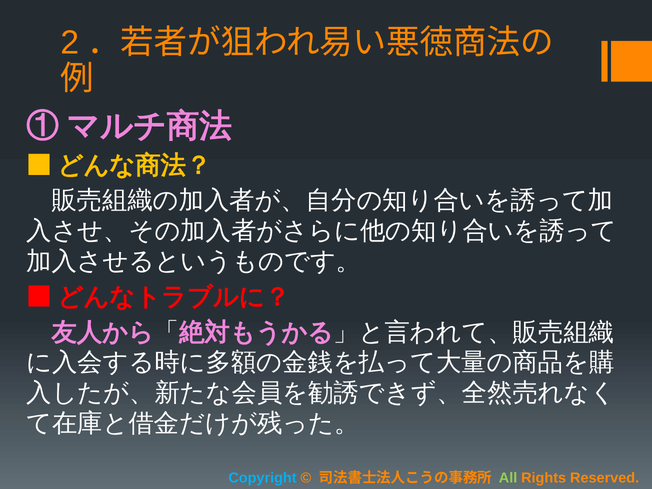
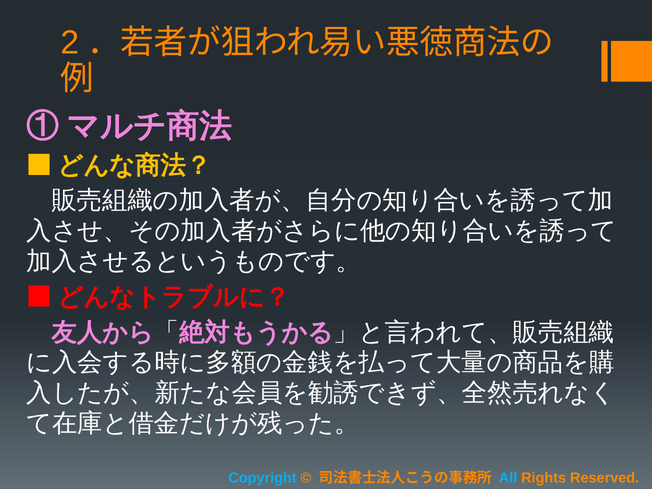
All colour: light green -> light blue
